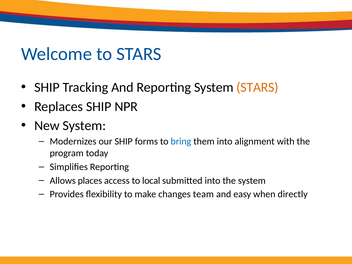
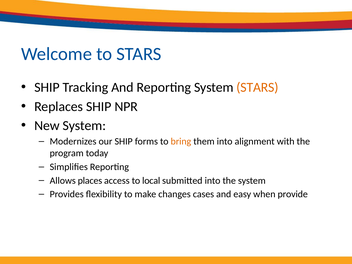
bring colour: blue -> orange
team: team -> cases
directly: directly -> provide
